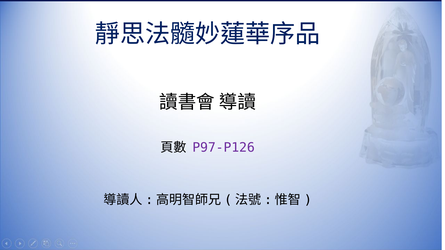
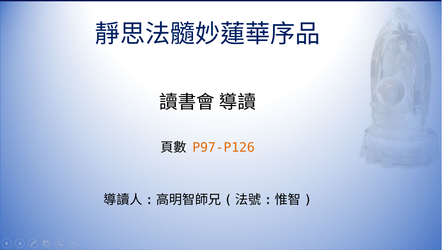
P97-P126 colour: purple -> orange
